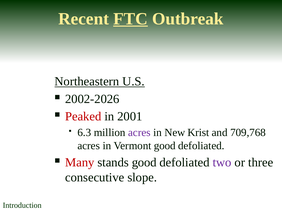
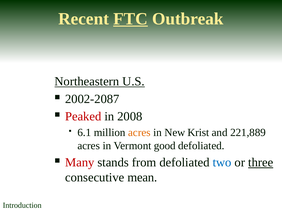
2002-2026: 2002-2026 -> 2002-2087
2001: 2001 -> 2008
6.3: 6.3 -> 6.1
acres at (139, 133) colour: purple -> orange
709,768: 709,768 -> 221,889
stands good: good -> from
two colour: purple -> blue
three underline: none -> present
slope: slope -> mean
